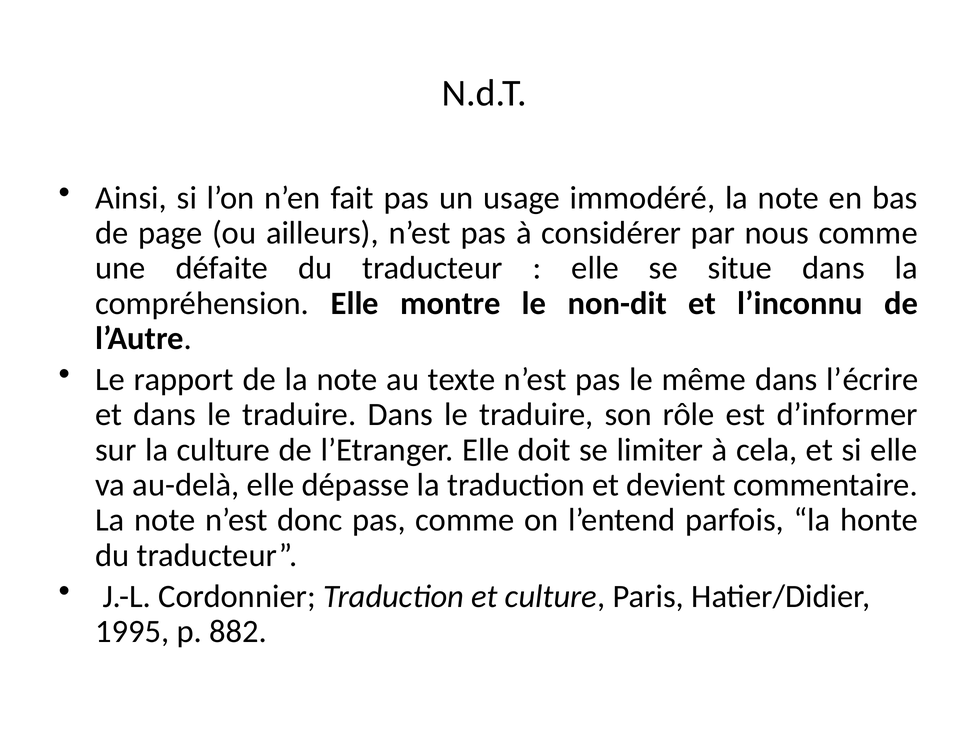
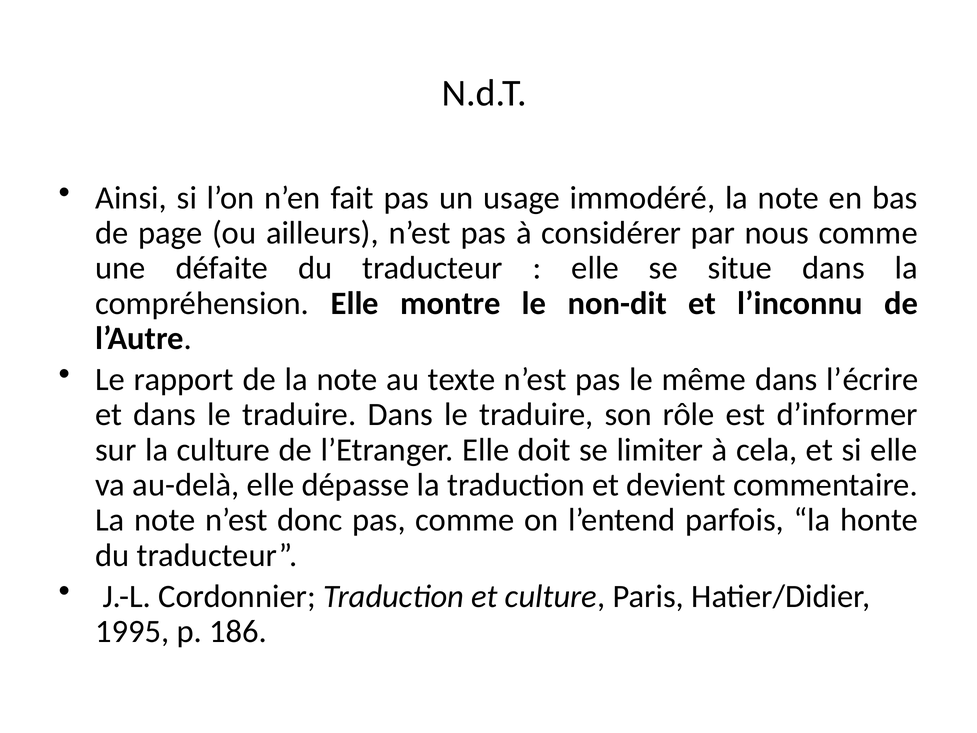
882: 882 -> 186
